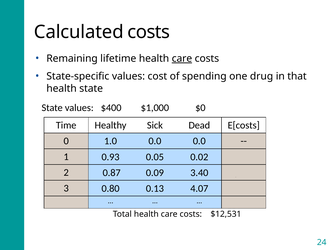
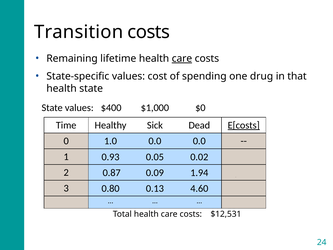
Calculated: Calculated -> Transition
E[costs underline: none -> present
3.40: 3.40 -> 1.94
4.07: 4.07 -> 4.60
